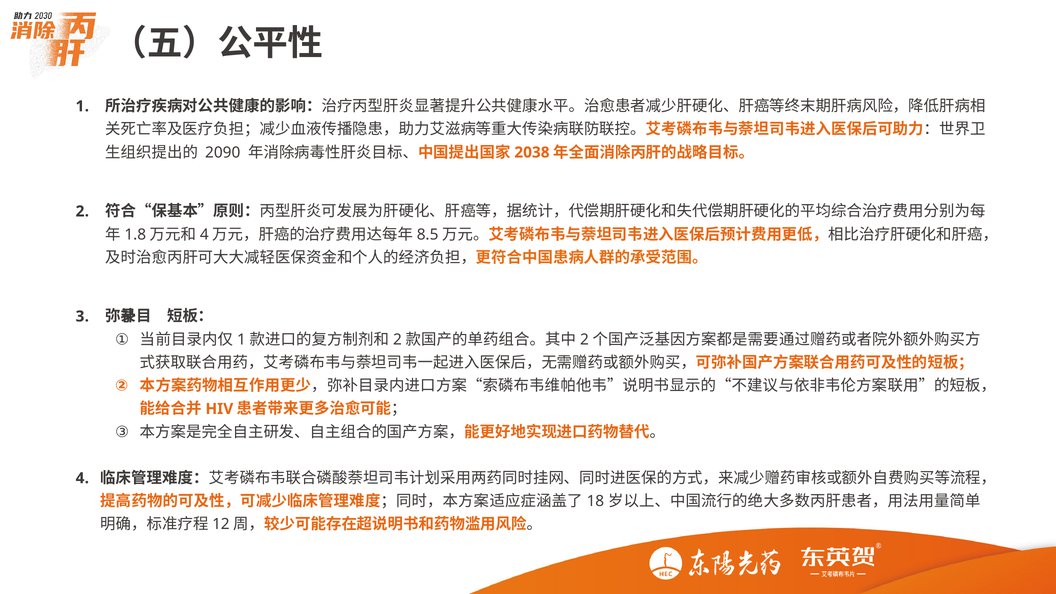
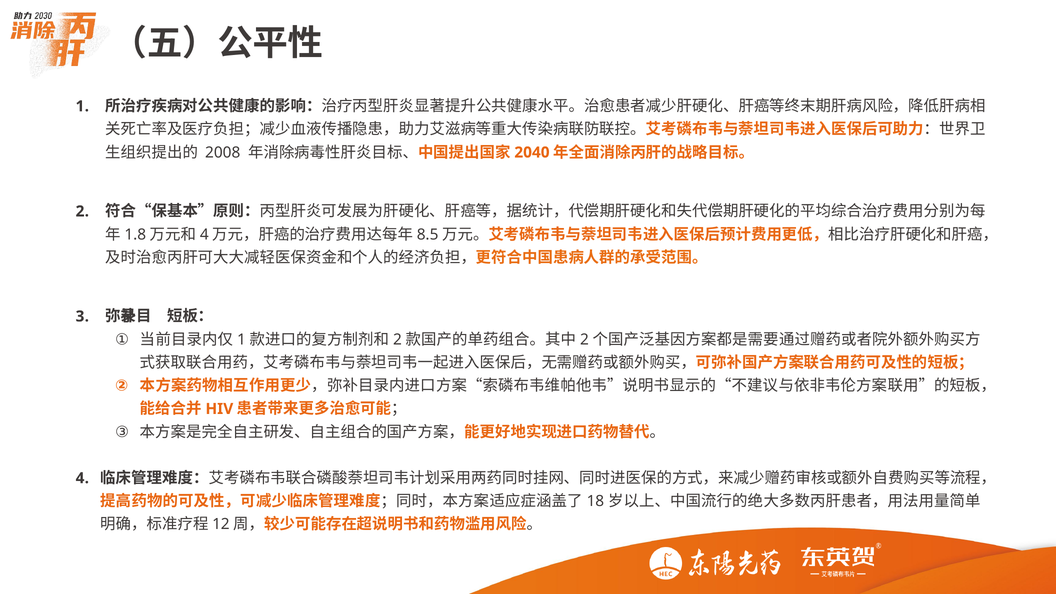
2090: 2090 -> 2008
2038: 2038 -> 2040
